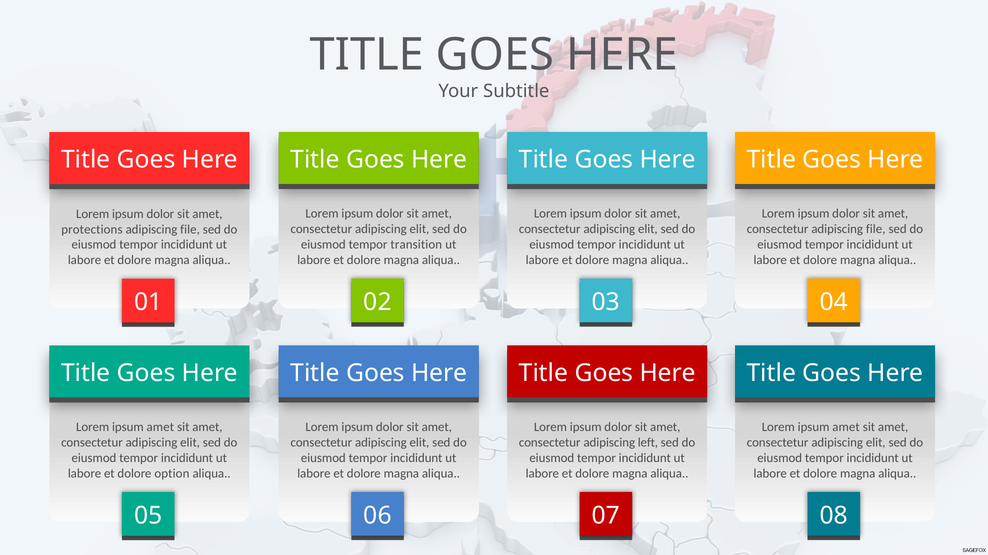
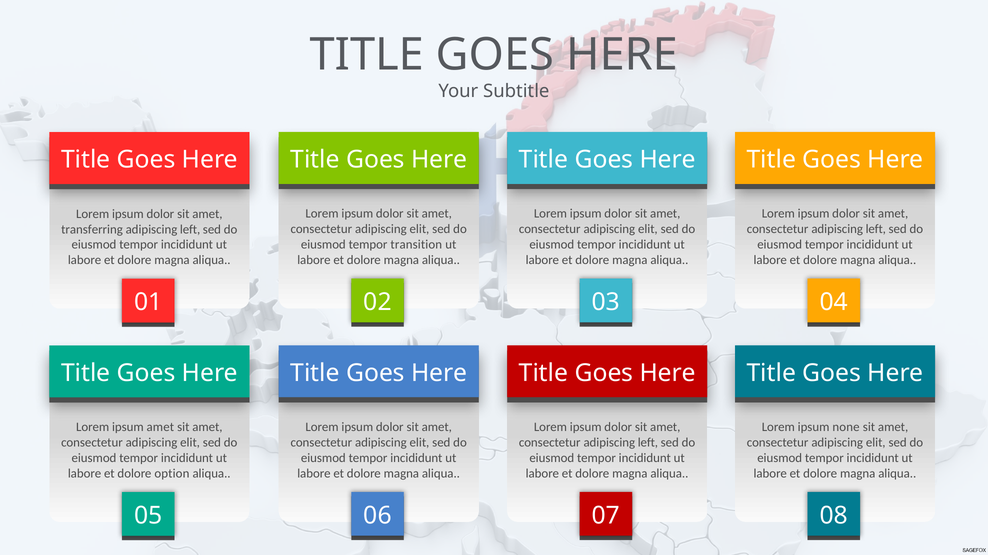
file at (876, 229): file -> left
protections: protections -> transferring
file at (190, 230): file -> left
amet at (846, 428): amet -> none
